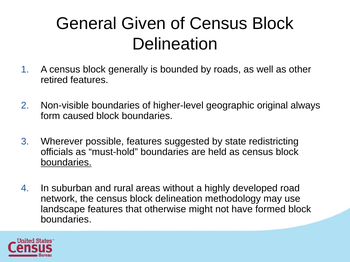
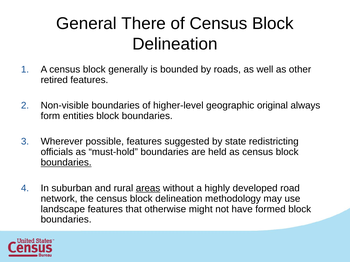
Given: Given -> There
caused: caused -> entities
areas underline: none -> present
